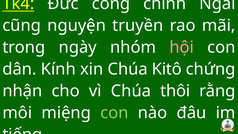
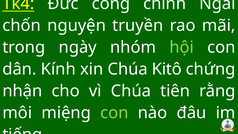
cũng: cũng -> chốn
hội colour: pink -> light green
thôi: thôi -> tiên
